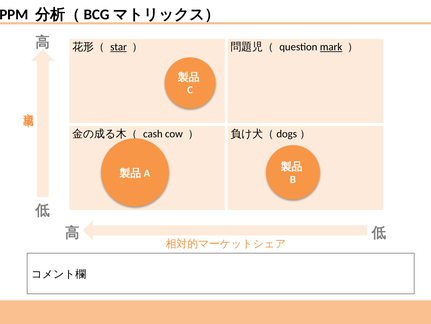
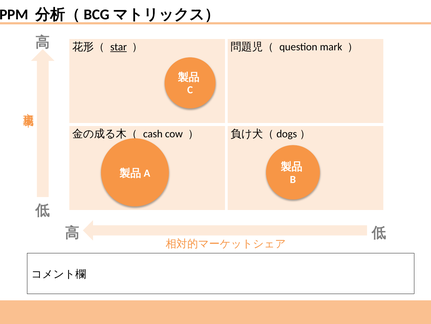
mark underline: present -> none
